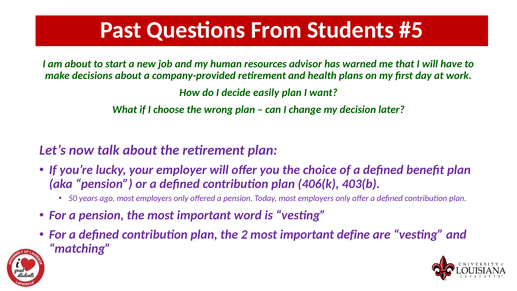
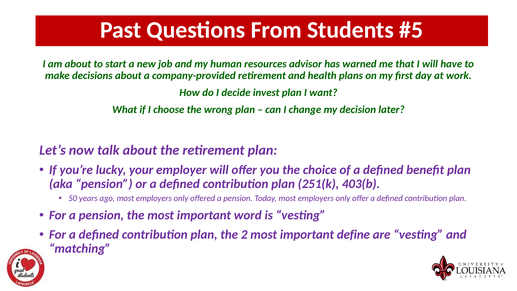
easily: easily -> invest
406(k: 406(k -> 251(k
